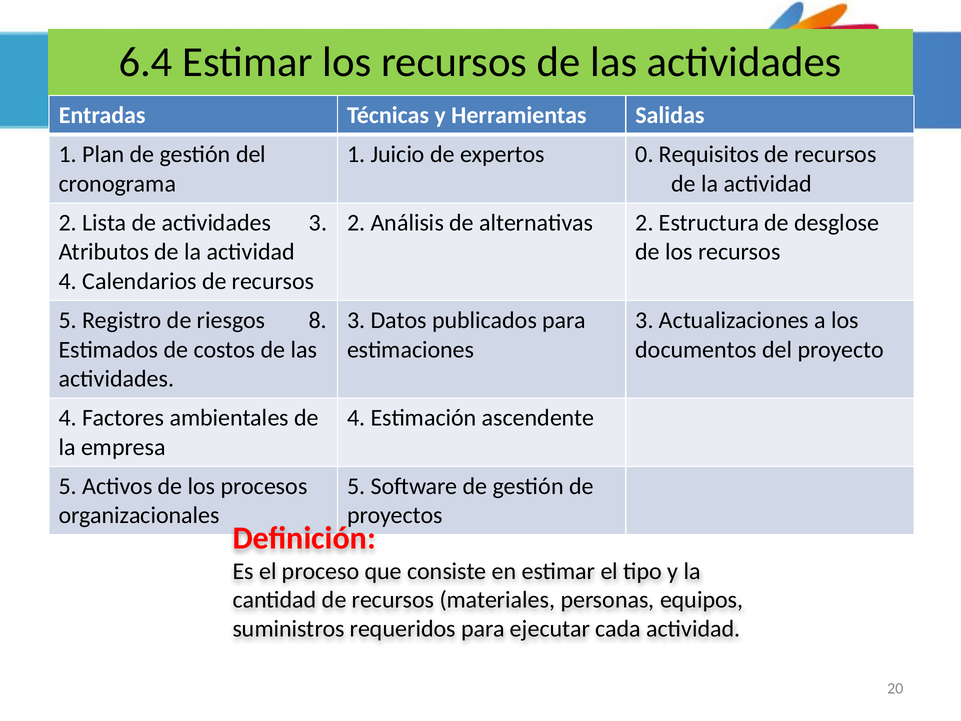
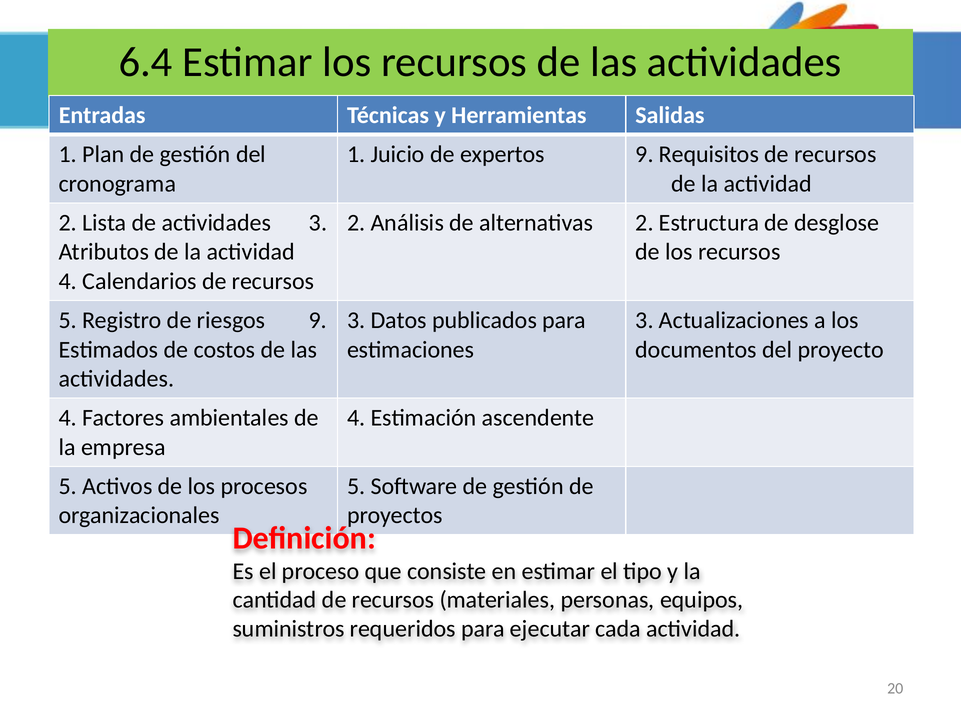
expertos 0: 0 -> 9
riesgos 8: 8 -> 9
